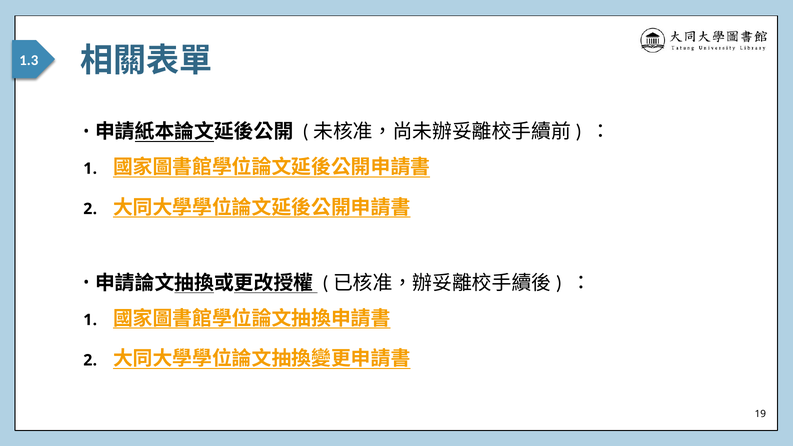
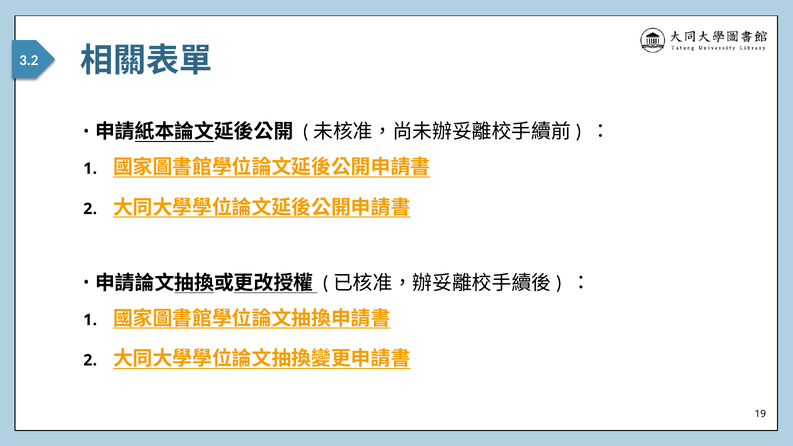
1.3: 1.3 -> 3.2
